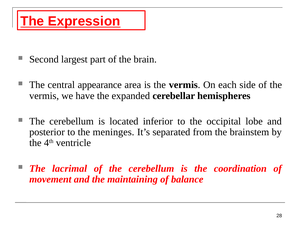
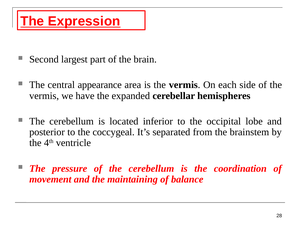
meninges: meninges -> coccygeal
lacrimal: lacrimal -> pressure
